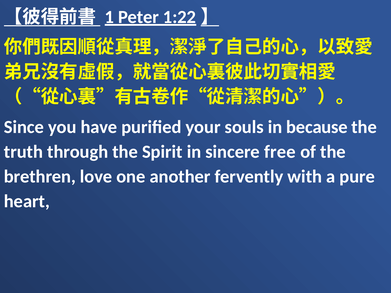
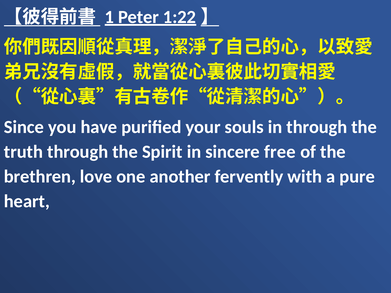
in because: because -> through
